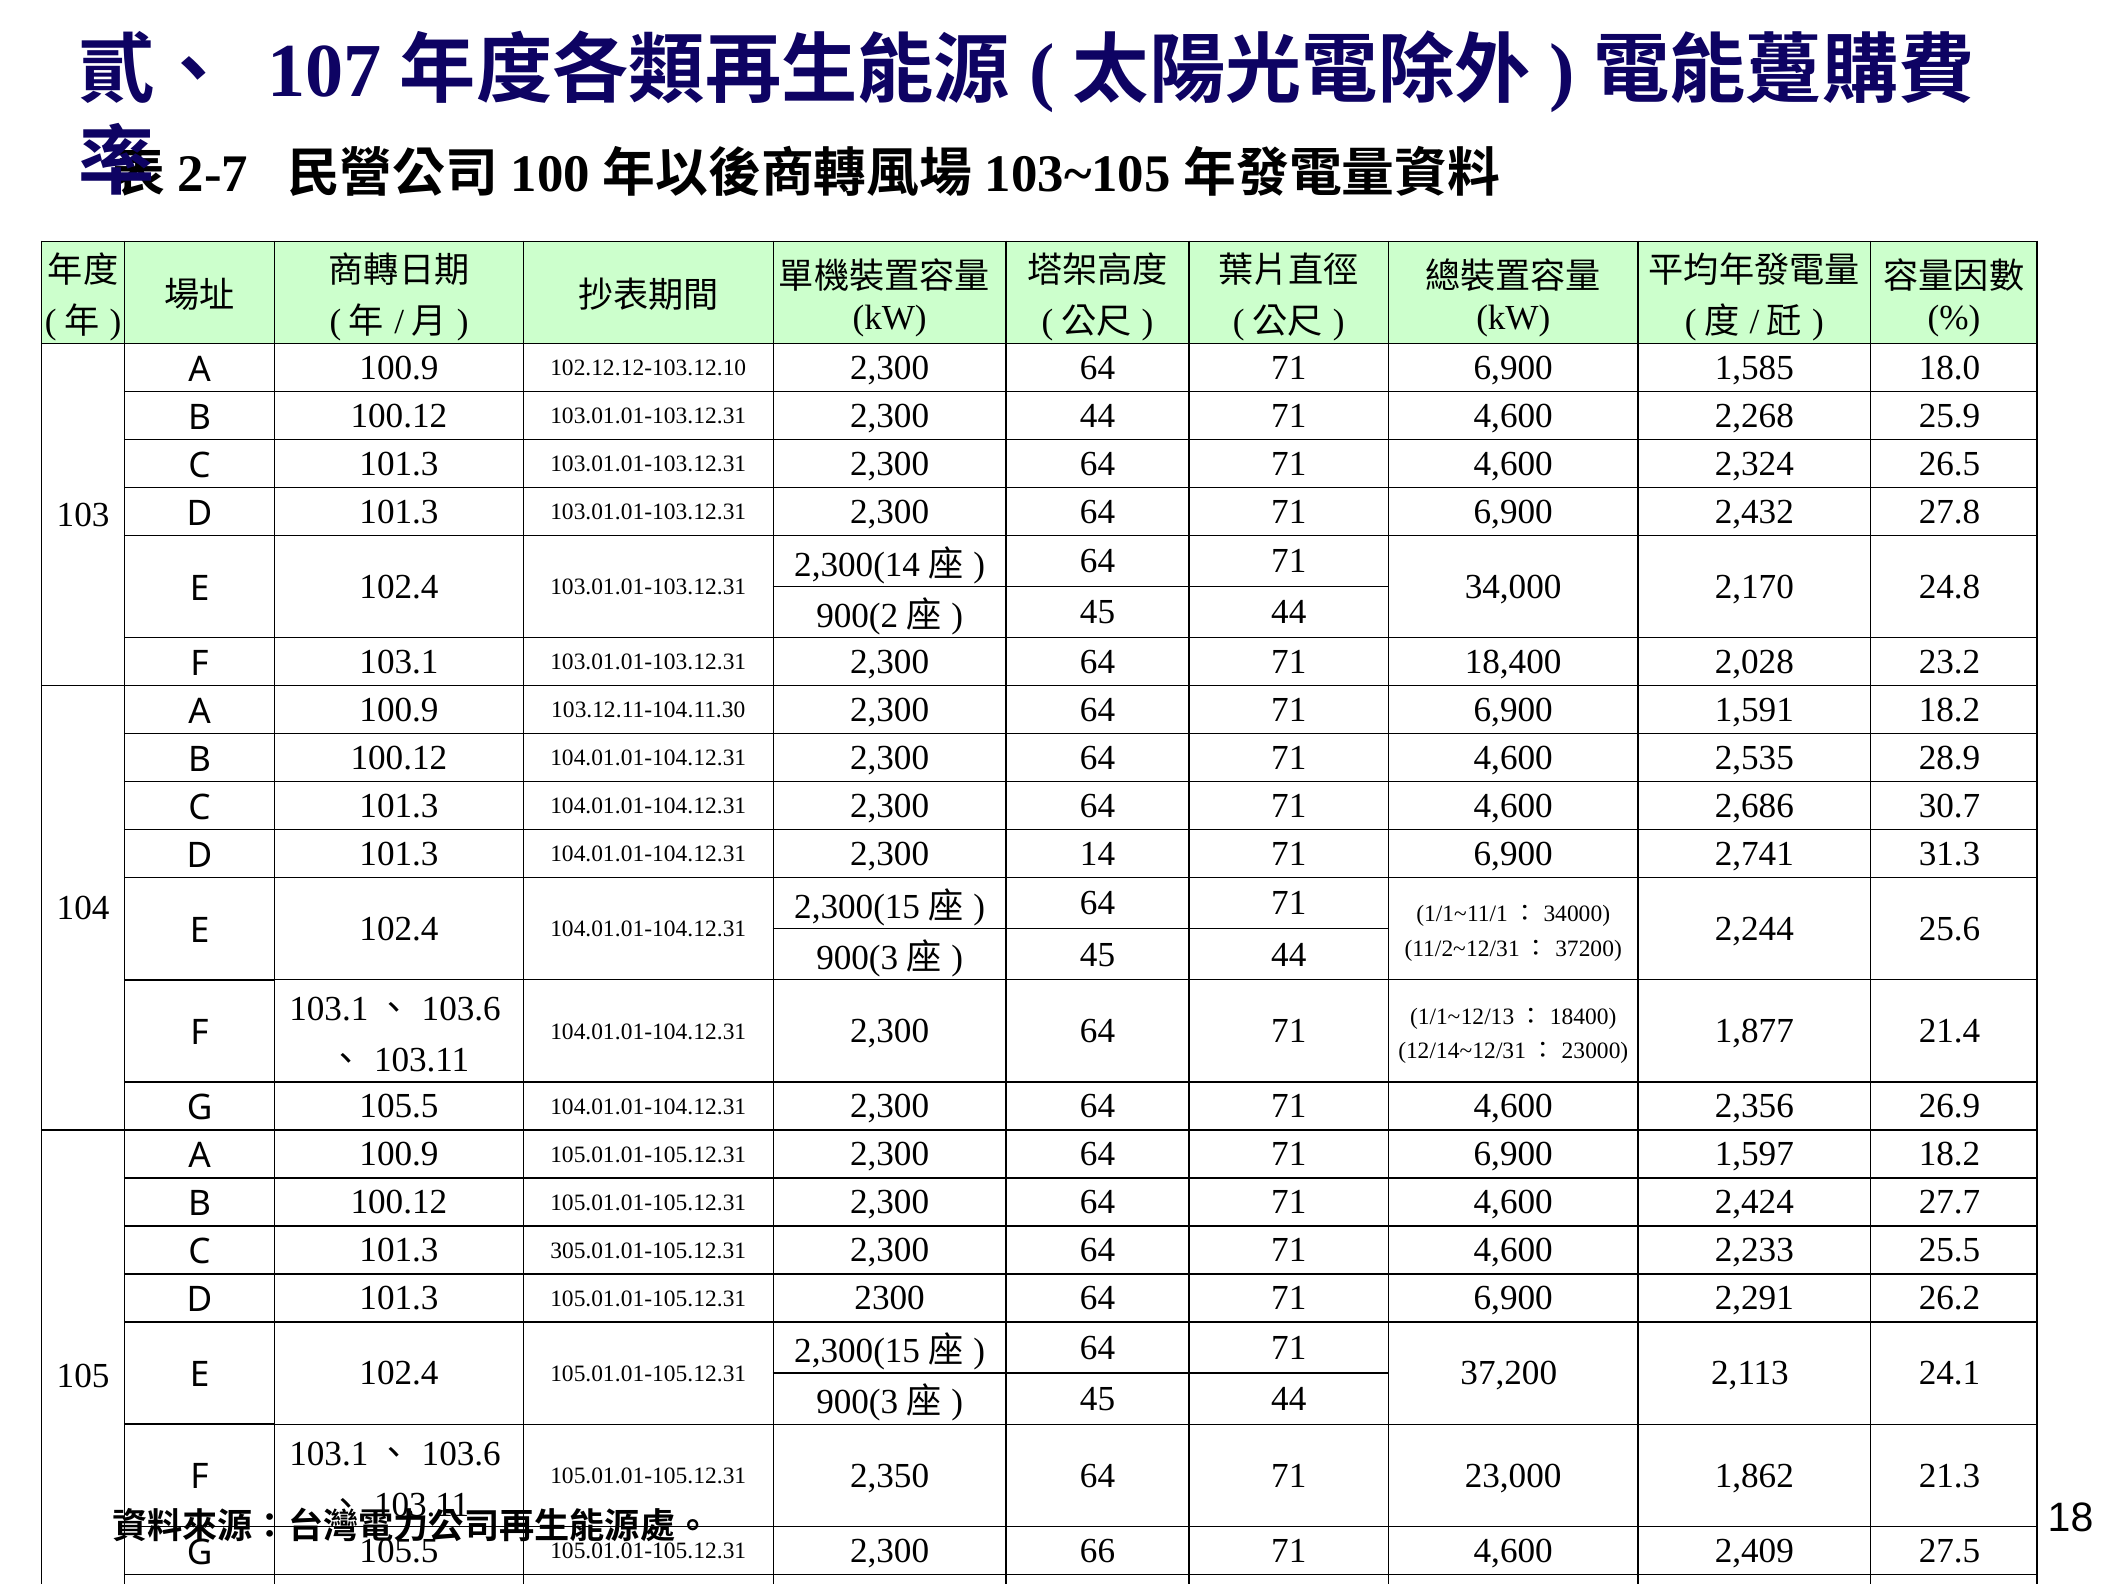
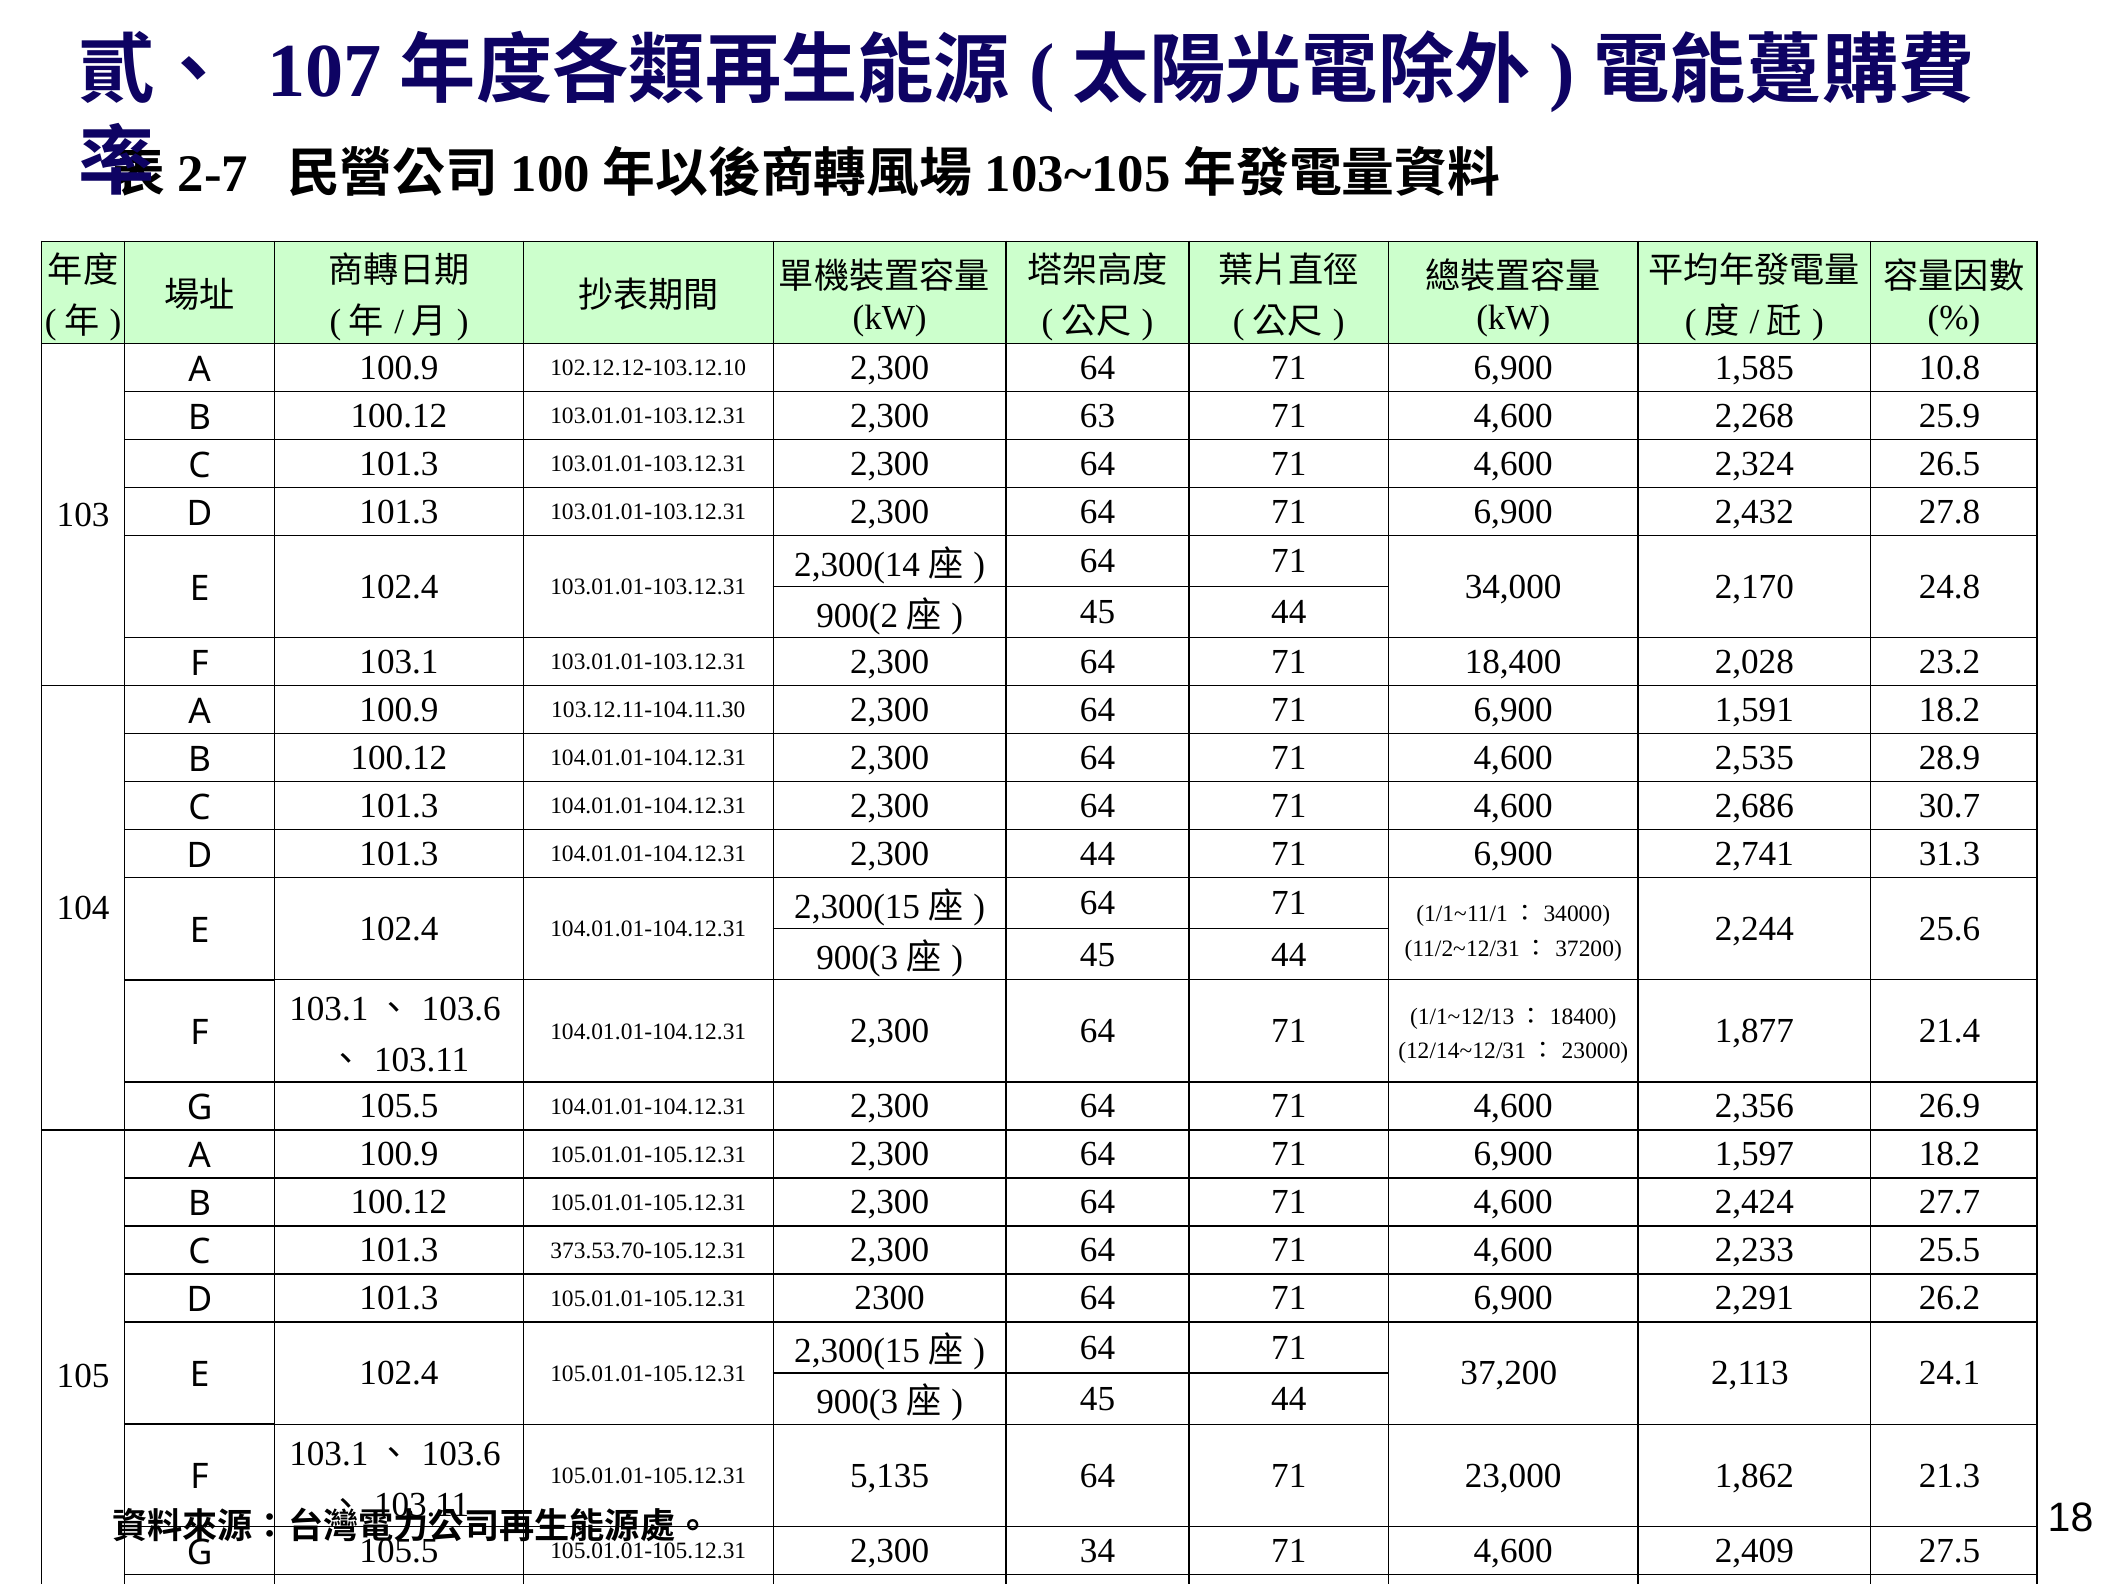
18.0: 18.0 -> 10.8
2,300 44: 44 -> 63
2,300 14: 14 -> 44
305.01.01-105.12.31: 305.01.01-105.12.31 -> 373.53.70-105.12.31
2,350: 2,350 -> 5,135
66: 66 -> 34
